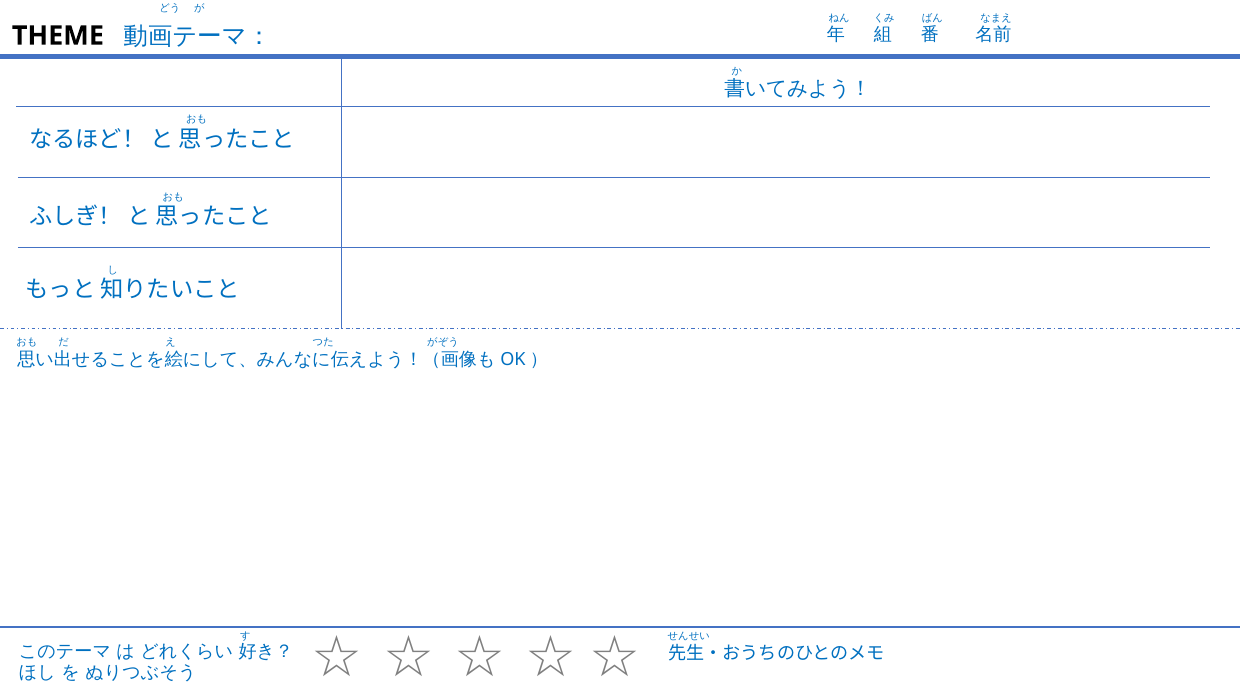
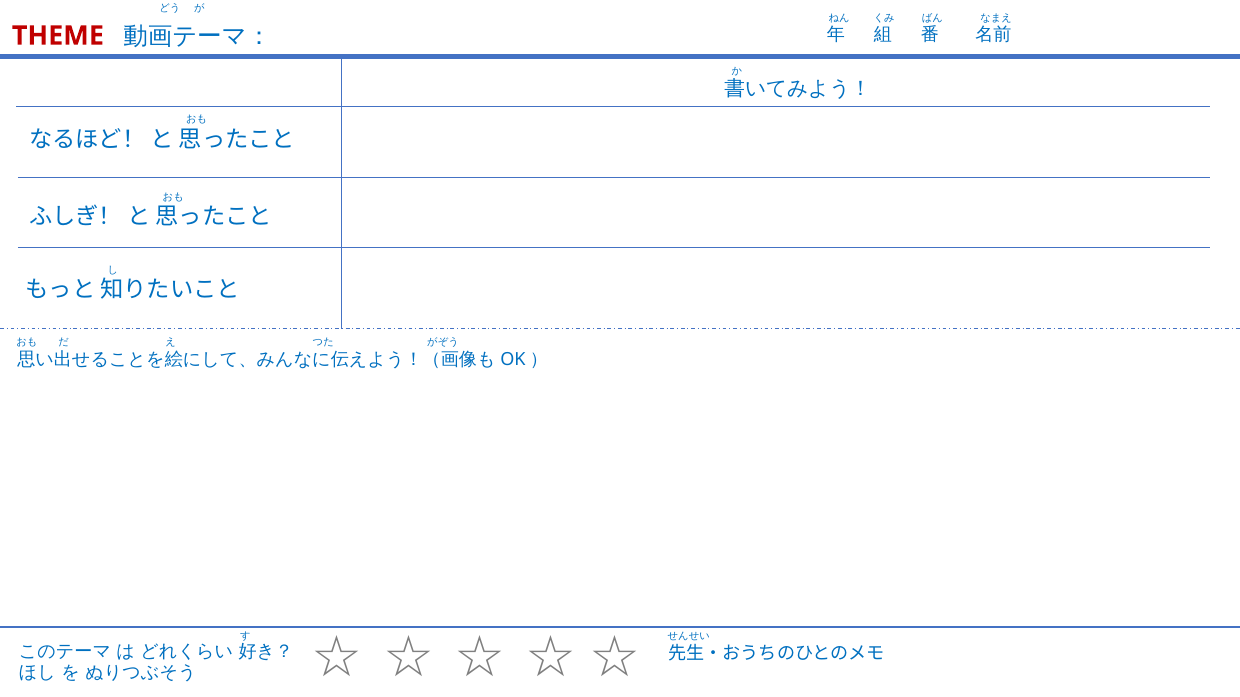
THEME colour: black -> red
